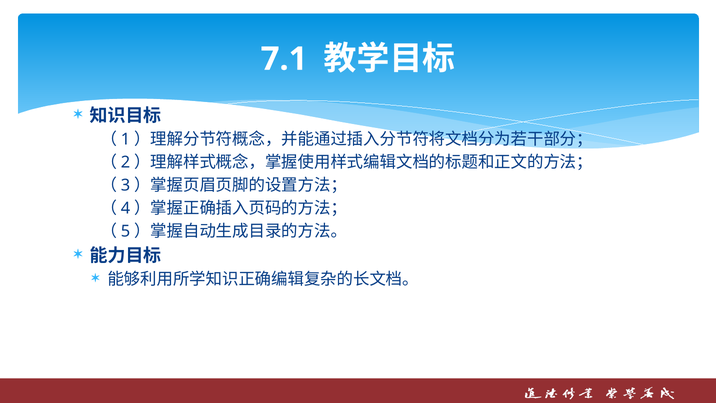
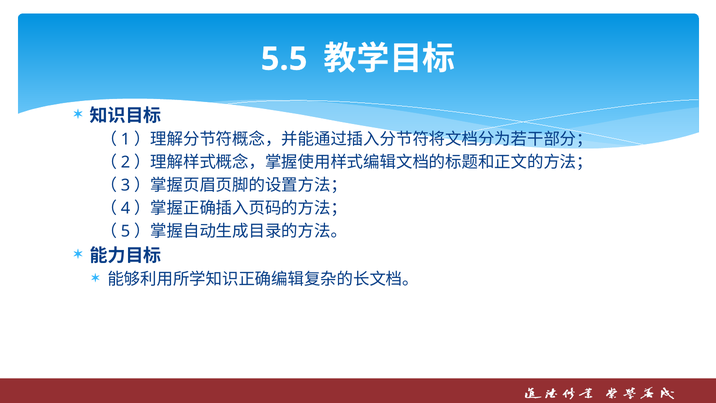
7.1: 7.1 -> 5.5
